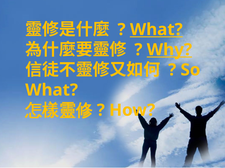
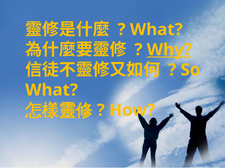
What at (156, 30) underline: present -> none
